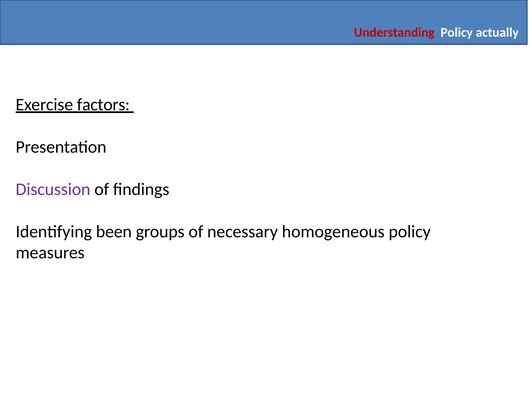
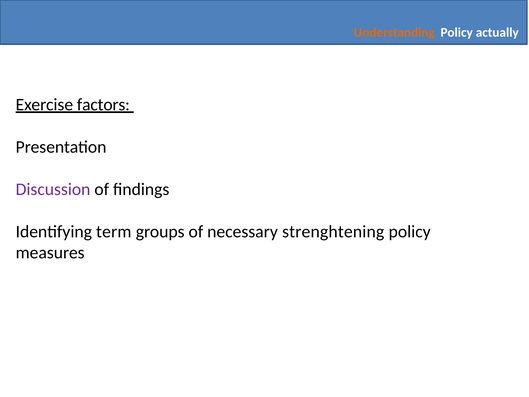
Understanding colour: red -> orange
been: been -> term
homogeneous: homogeneous -> strenghtening
